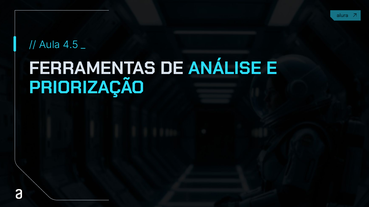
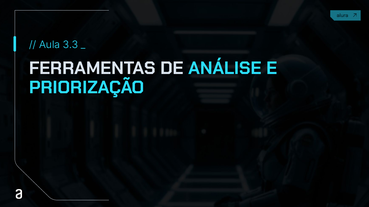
4.5: 4.5 -> 3.3
